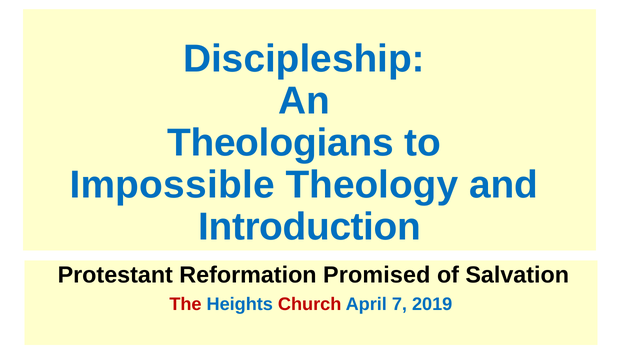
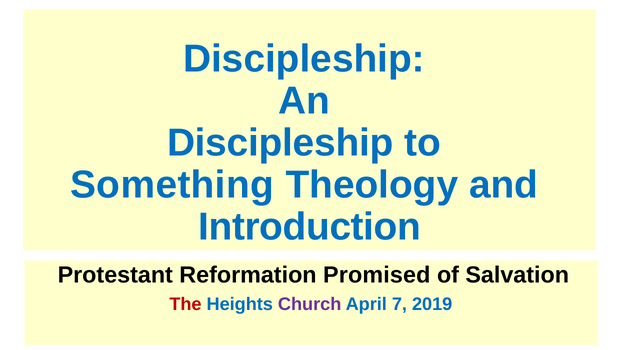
Theologians at (280, 143): Theologians -> Discipleship
Impossible: Impossible -> Something
Church colour: red -> purple
